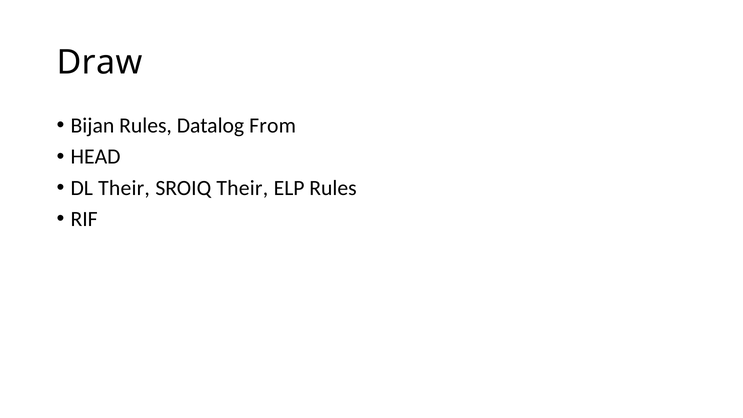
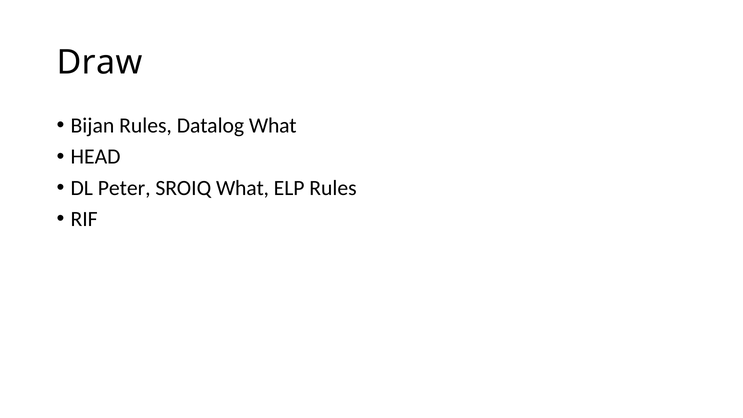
Datalog From: From -> What
DL Their: Their -> Peter
SROIQ Their: Their -> What
